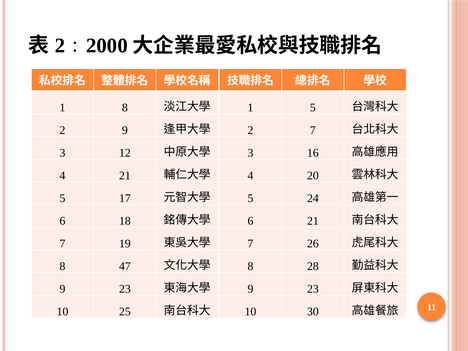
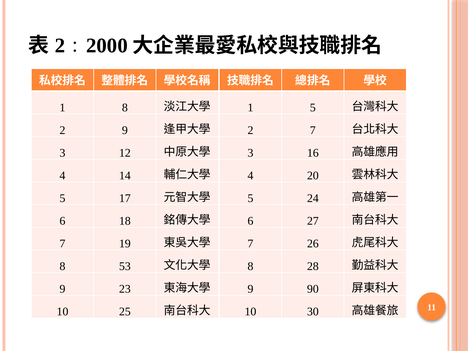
4 21: 21 -> 14
6 21: 21 -> 27
47: 47 -> 53
23 at (313, 289): 23 -> 90
